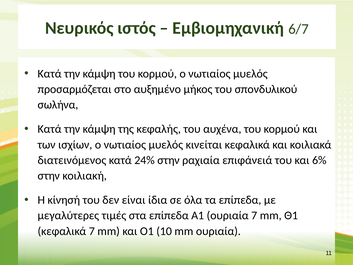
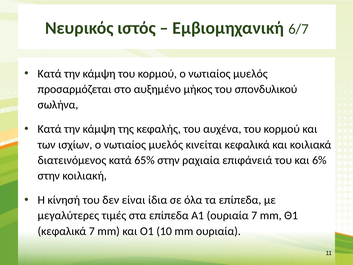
24%: 24% -> 65%
